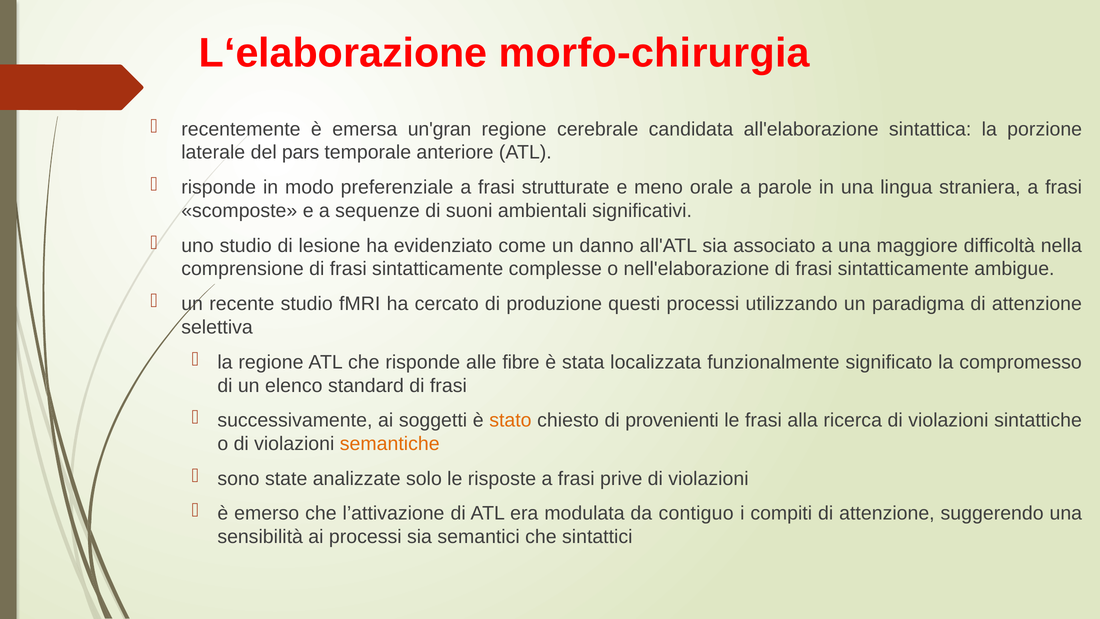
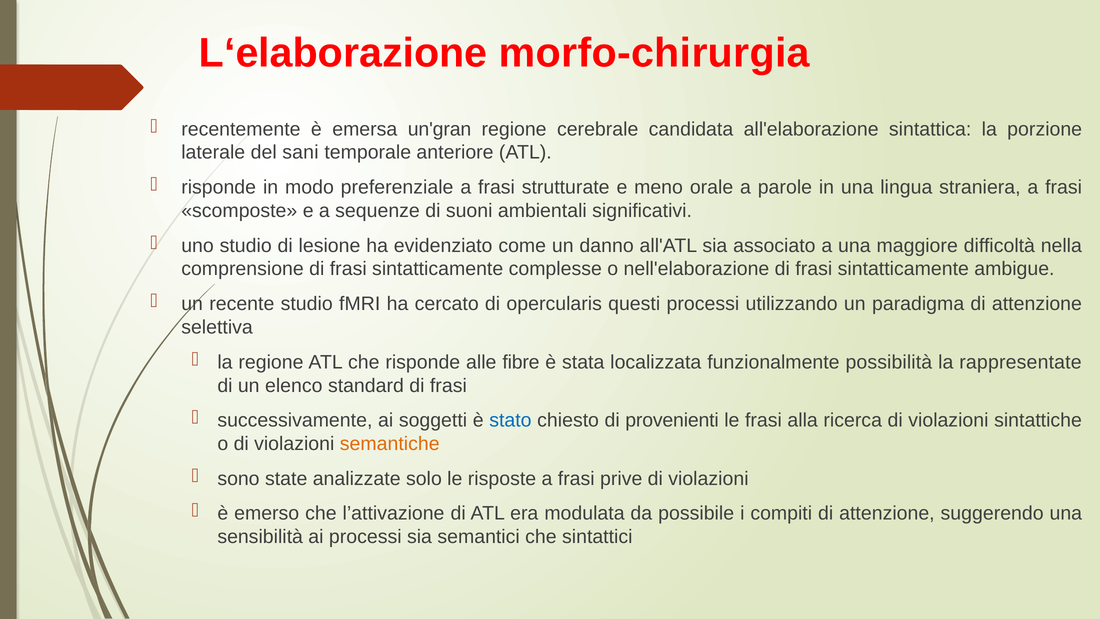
pars: pars -> sani
produzione: produzione -> opercularis
significato: significato -> possibilità
compromesso: compromesso -> rappresentate
stato colour: orange -> blue
contiguo: contiguo -> possibile
